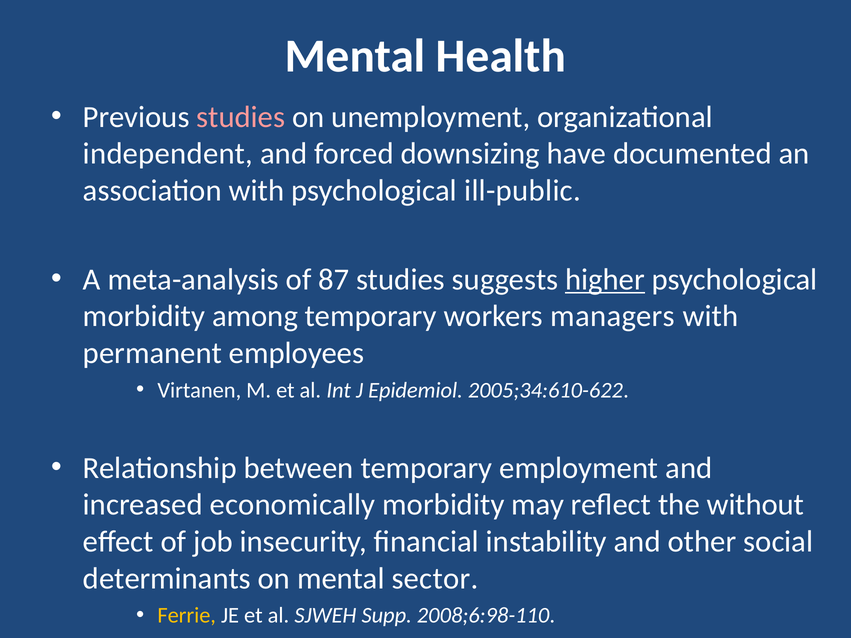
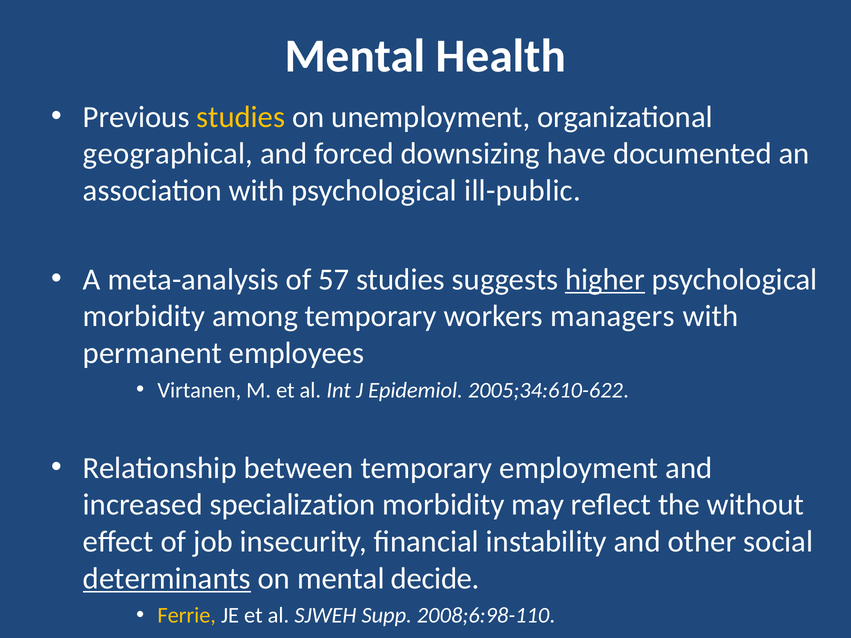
studies at (241, 117) colour: pink -> yellow
independent: independent -> geographical
87: 87 -> 57
economically: economically -> specialization
determinants underline: none -> present
sector: sector -> decide
